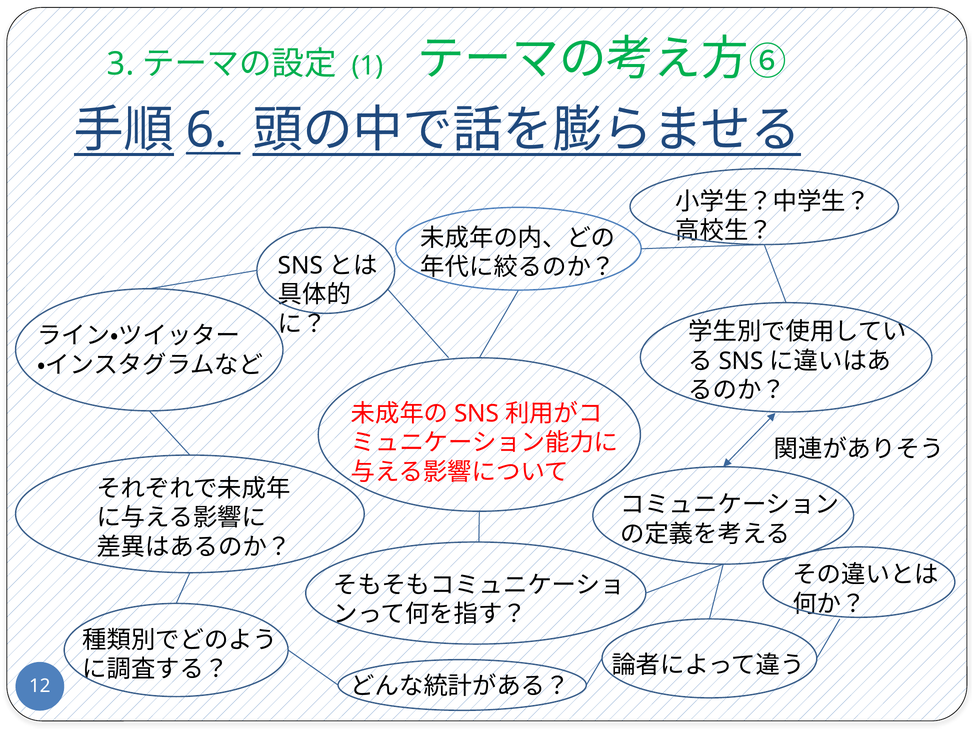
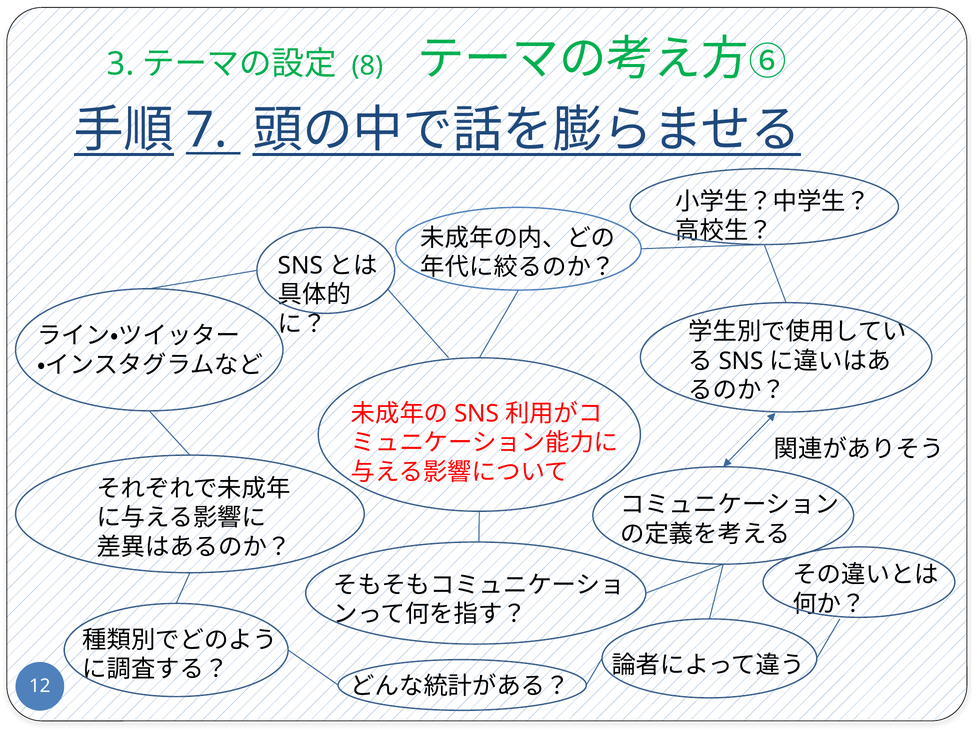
1: 1 -> 8
6: 6 -> 7
